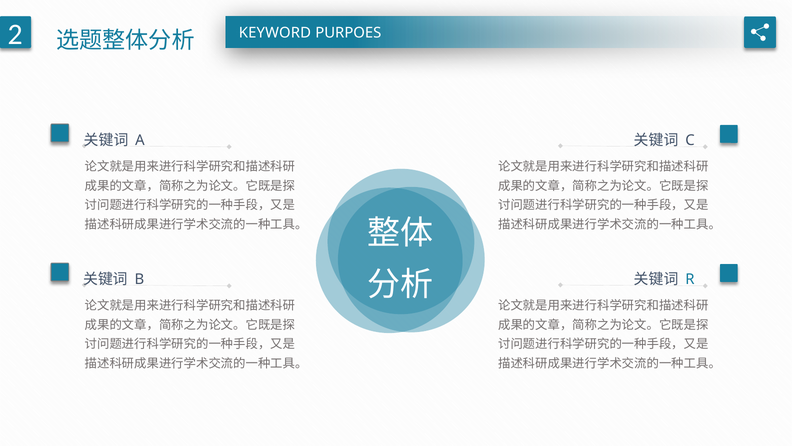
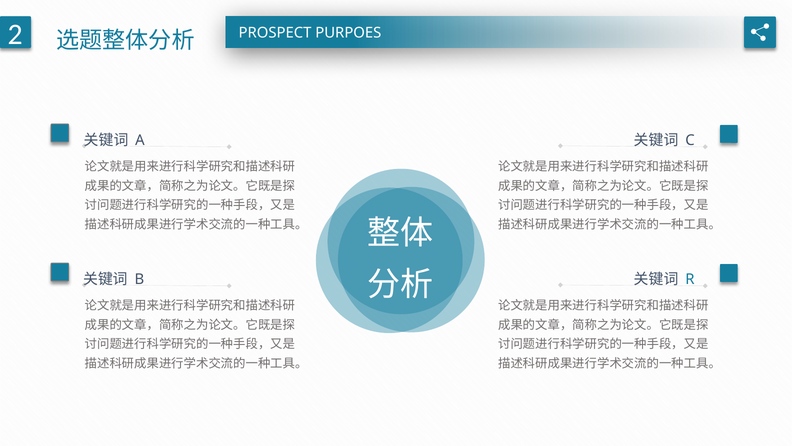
KEYWORD: KEYWORD -> PROSPECT
